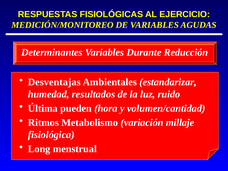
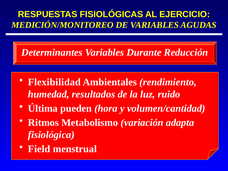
Desventajas: Desventajas -> Flexibilidad
estandarizar: estandarizar -> rendimiento
millaje: millaje -> adapta
Long: Long -> Field
